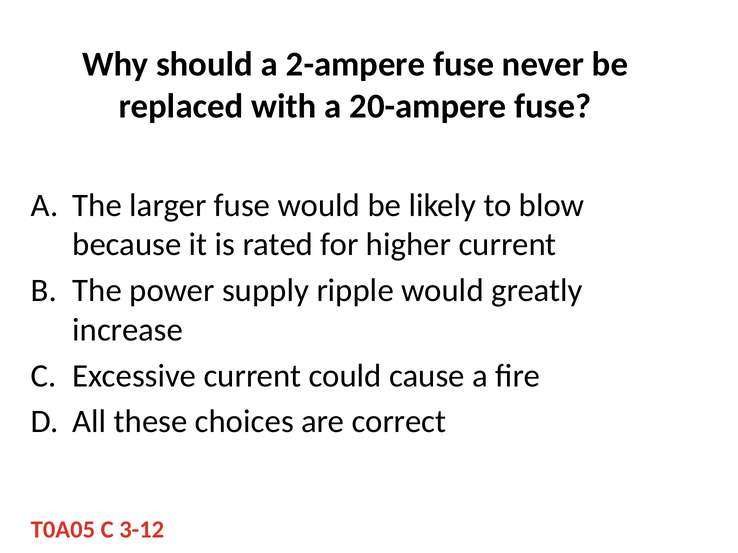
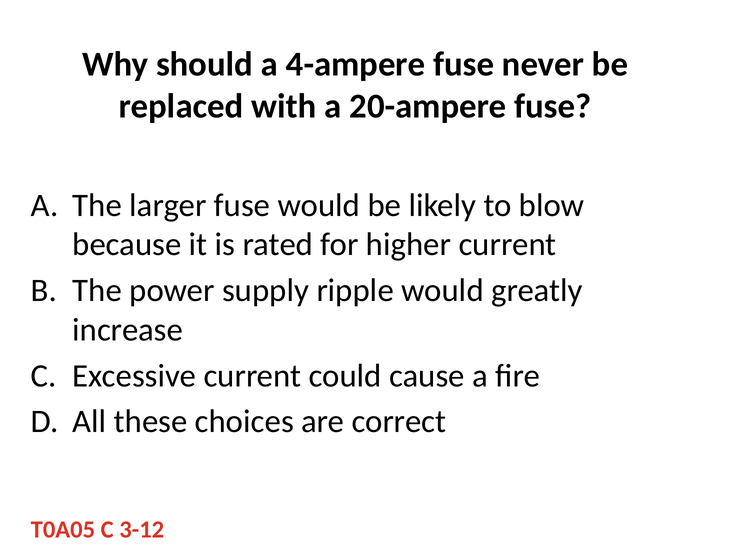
2-ampere: 2-ampere -> 4-ampere
